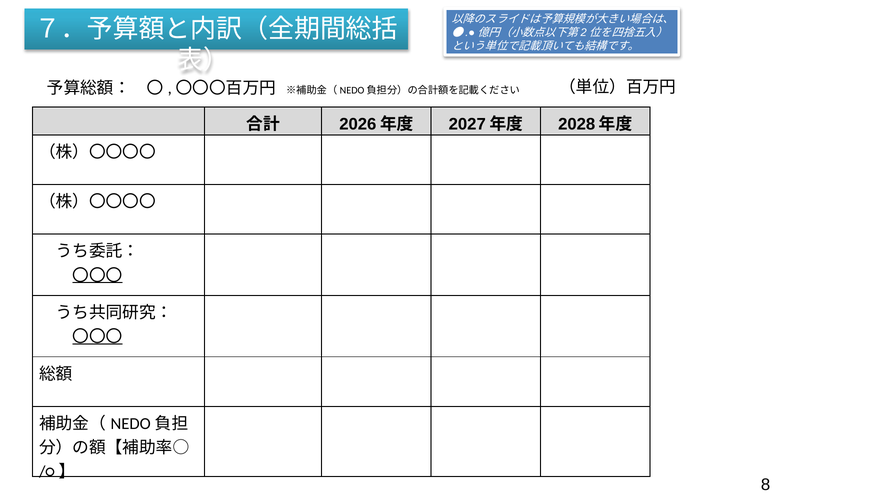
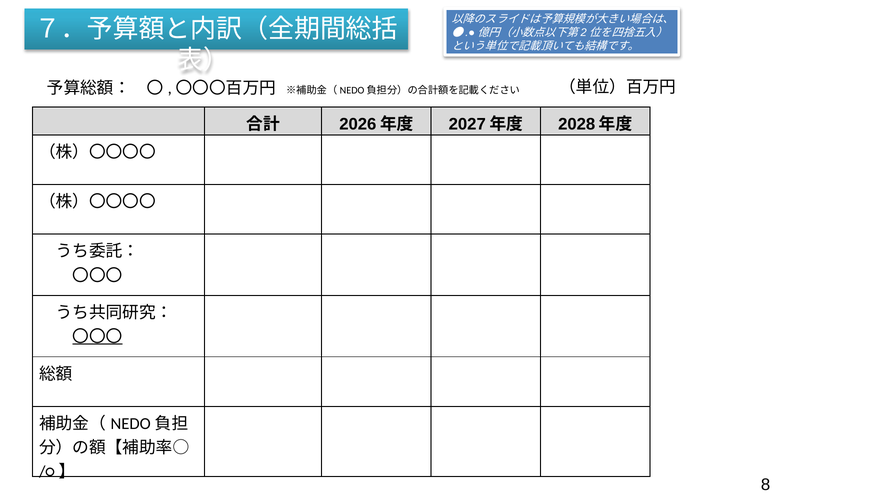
〇〇〇 at (97, 275) underline: present -> none
